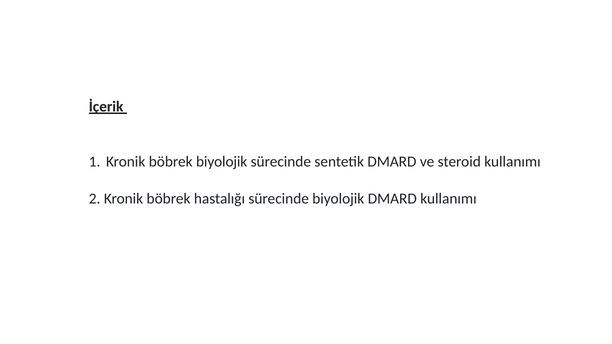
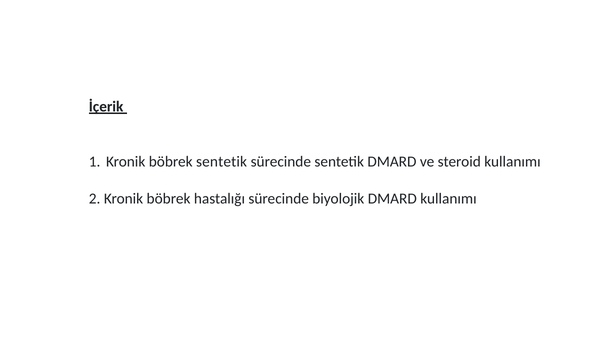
böbrek biyolojik: biyolojik -> sentetik
